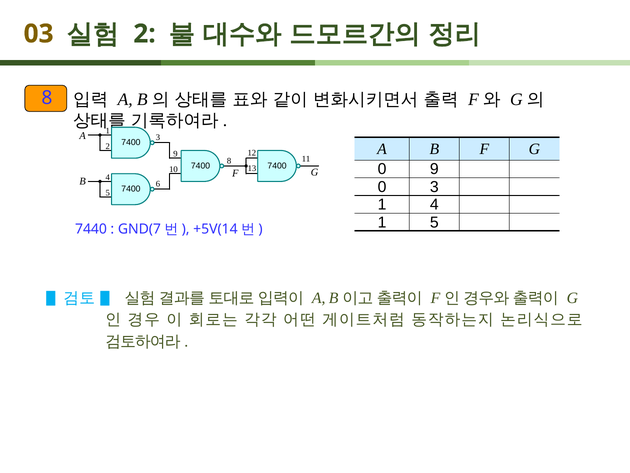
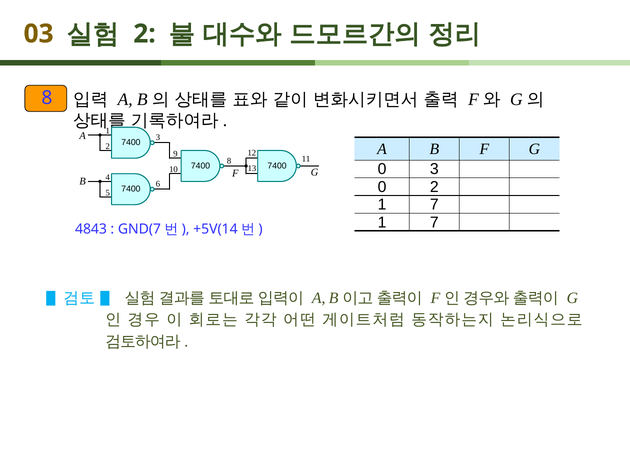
0 9: 9 -> 3
0 3: 3 -> 2
4 at (434, 204): 4 -> 7
5 at (434, 222): 5 -> 7
7440: 7440 -> 4843
